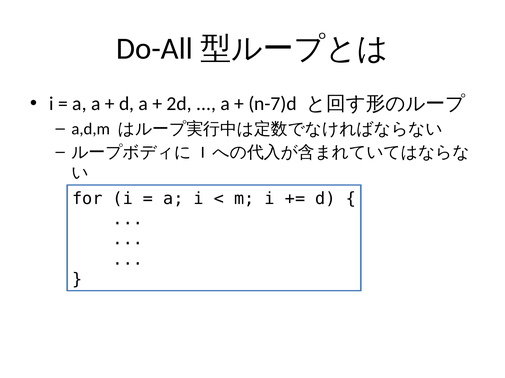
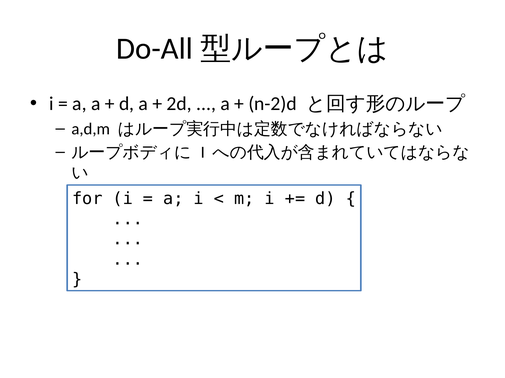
n-7)d: n-7)d -> n-2)d
